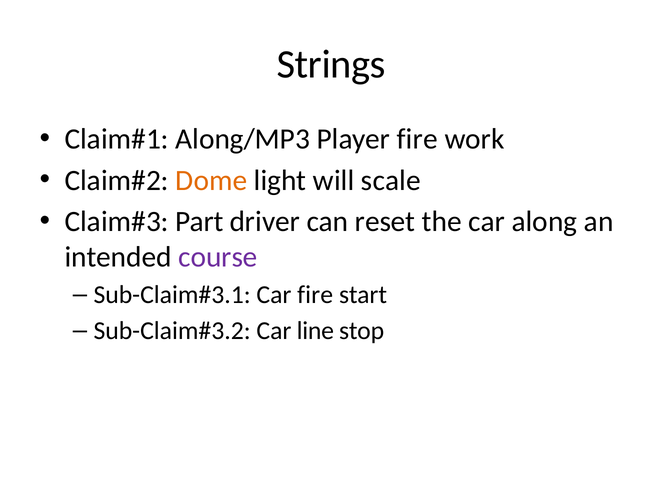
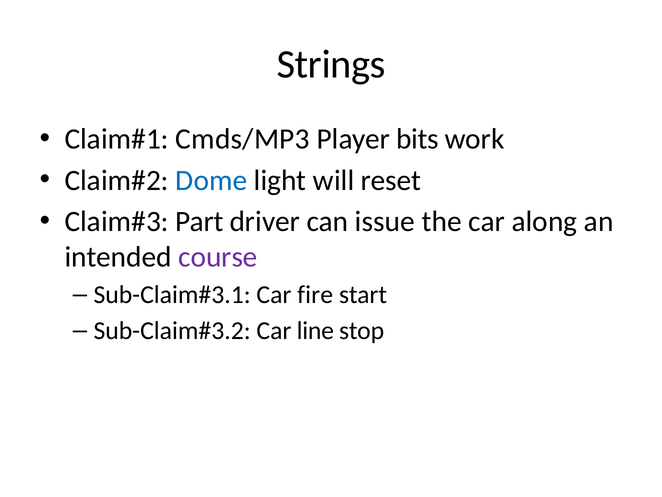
Along/MP3: Along/MP3 -> Cmds/MP3
Player fire: fire -> bits
Dome colour: orange -> blue
scale: scale -> reset
reset: reset -> issue
